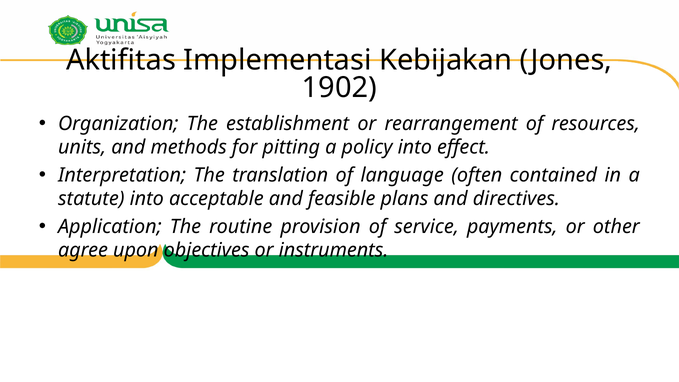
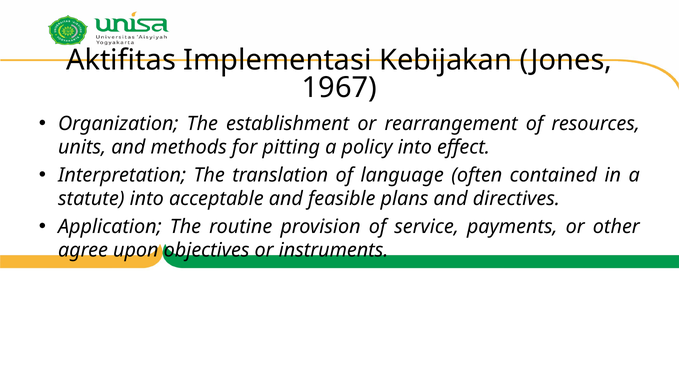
1902: 1902 -> 1967
